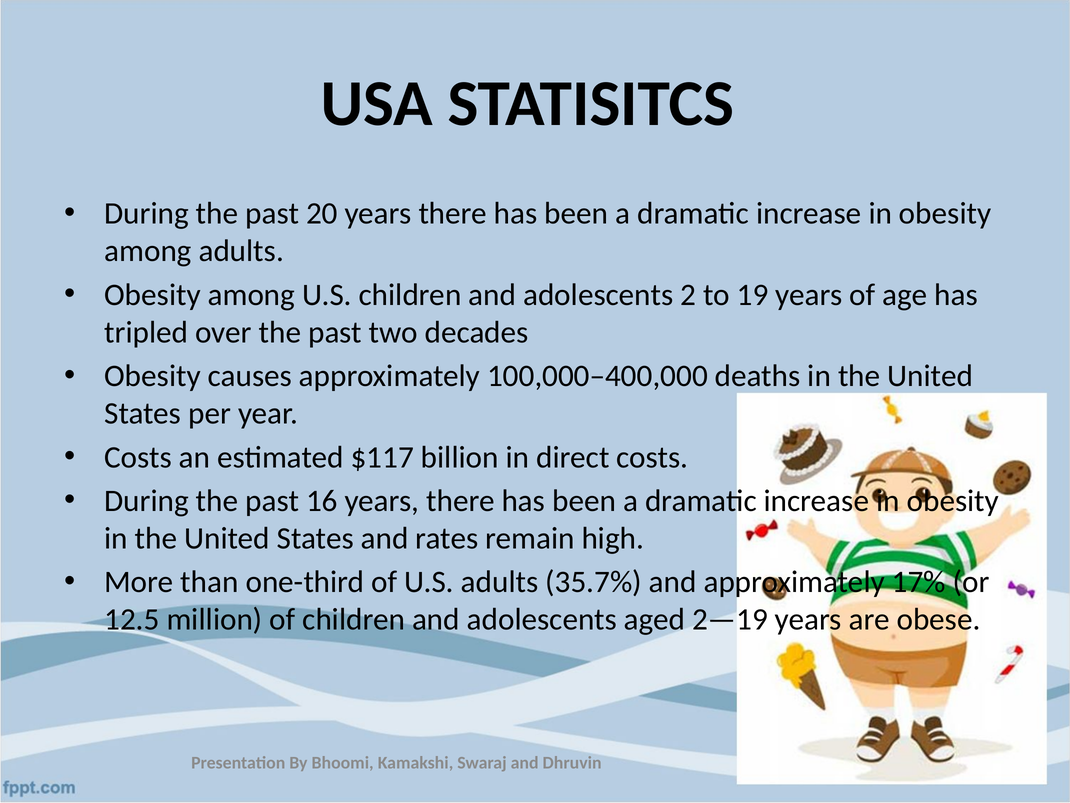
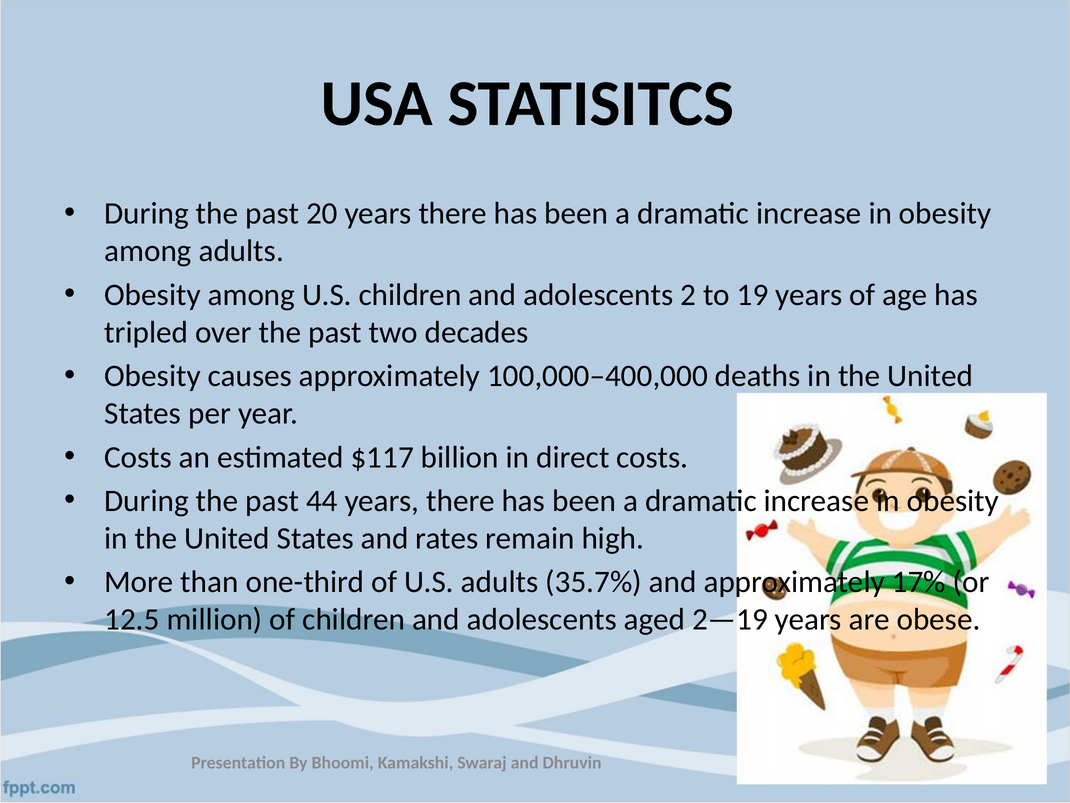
16: 16 -> 44
